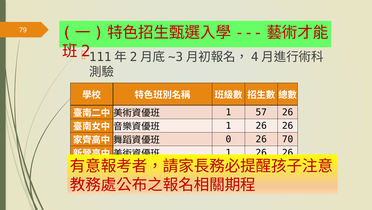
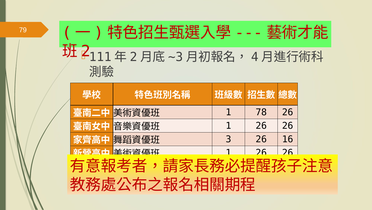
57: 57 -> 78
0: 0 -> 3
70: 70 -> 16
